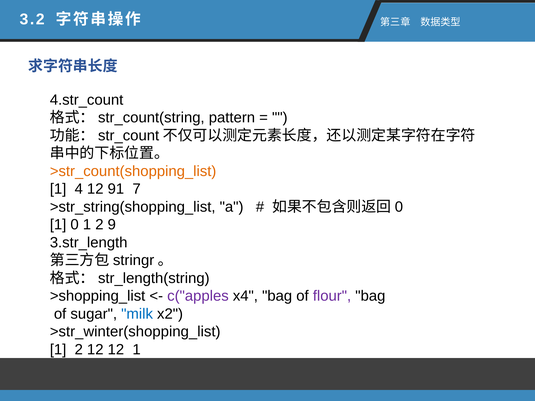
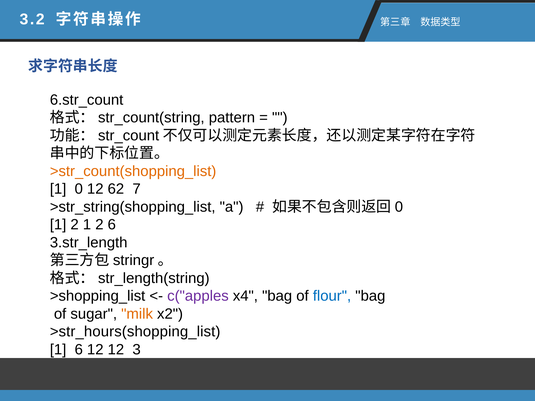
4.str_count: 4.str_count -> 6.str_count
4: 4 -> 0
91: 91 -> 62
0 at (75, 225): 0 -> 2
2 9: 9 -> 6
flour colour: purple -> blue
milk colour: blue -> orange
>str_winter(shopping_list: >str_winter(shopping_list -> >str_hours(shopping_list
2 at (79, 350): 2 -> 6
12 1: 1 -> 3
